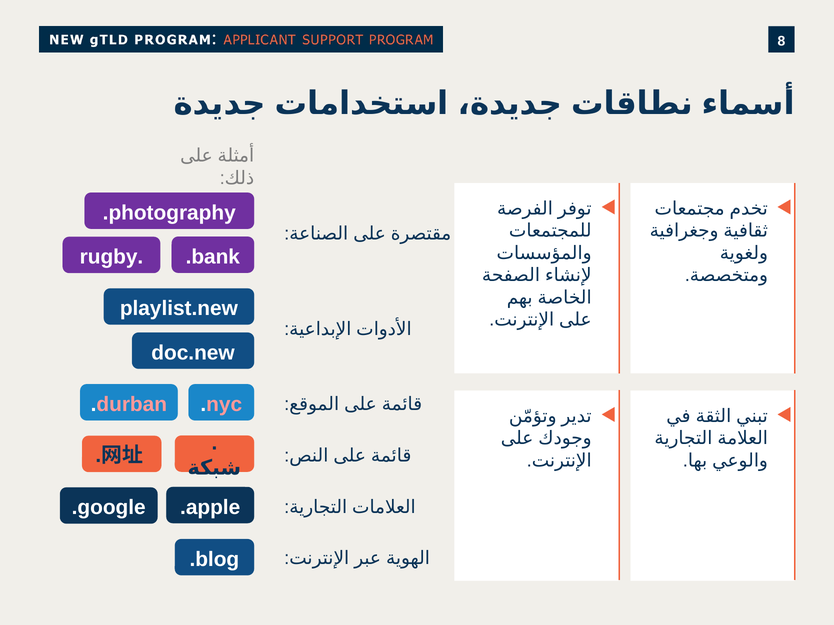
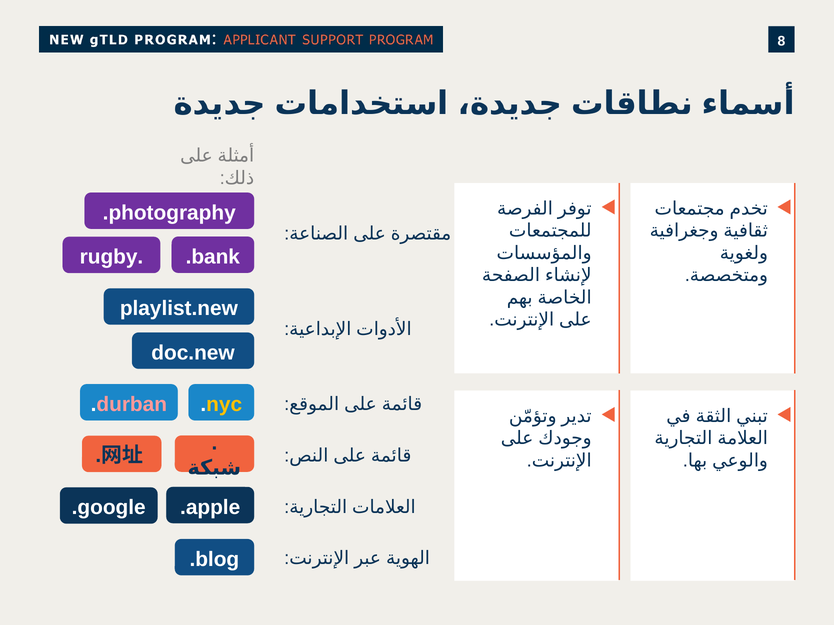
nyc colour: pink -> yellow
